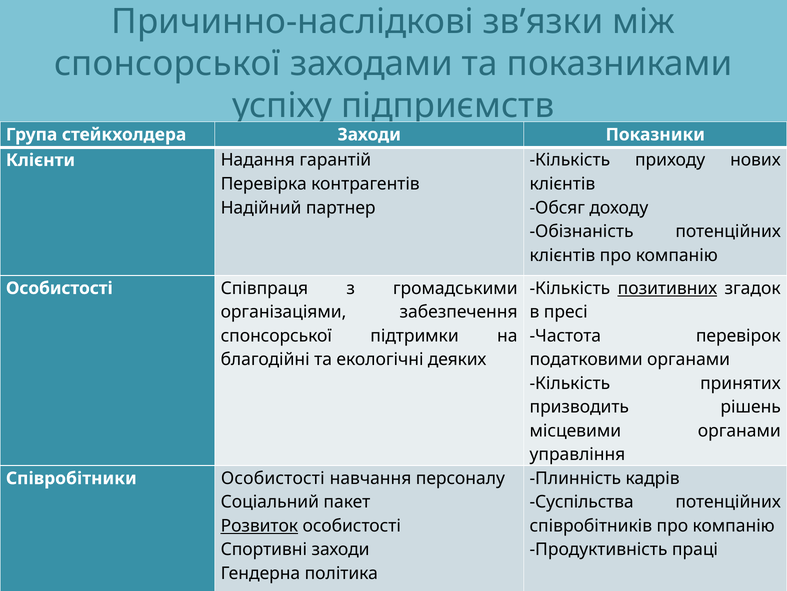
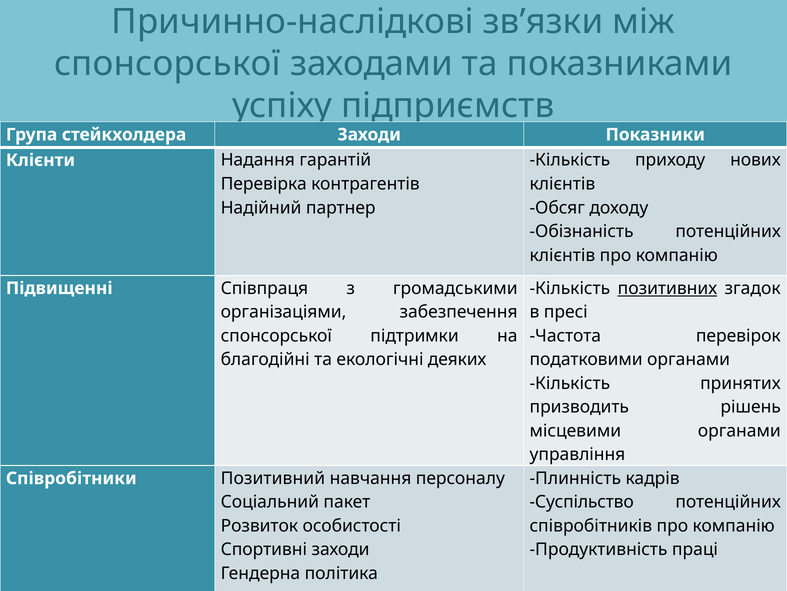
Особистості at (59, 288): Особистості -> Підвищенні
Співробітники Особистості: Особистості -> Позитивний
Суспільства: Суспільства -> Суспільство
Розвиток underline: present -> none
